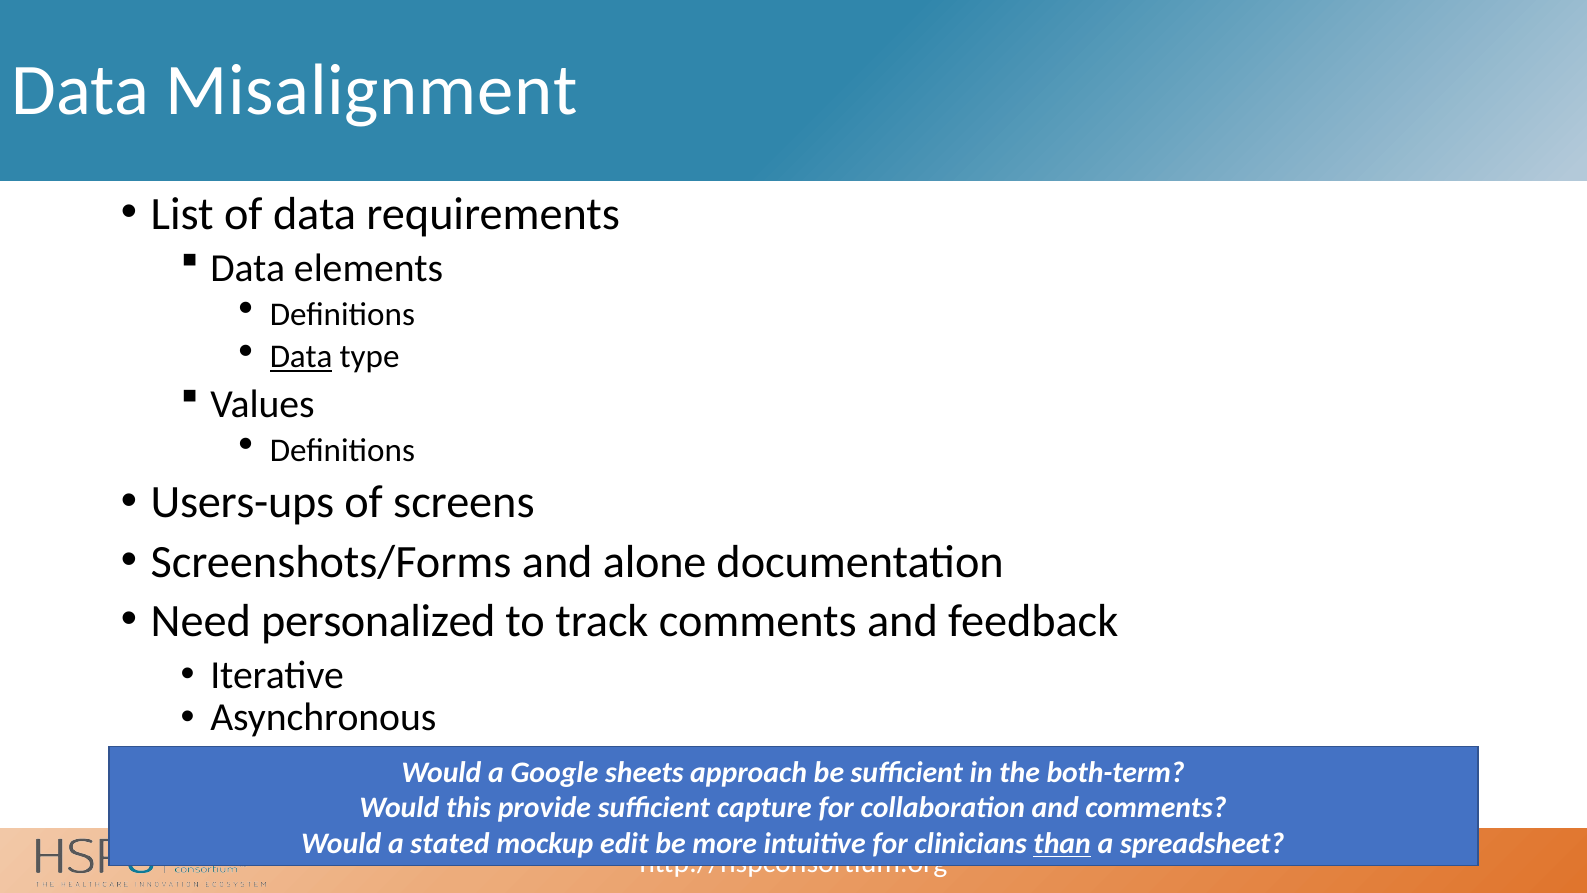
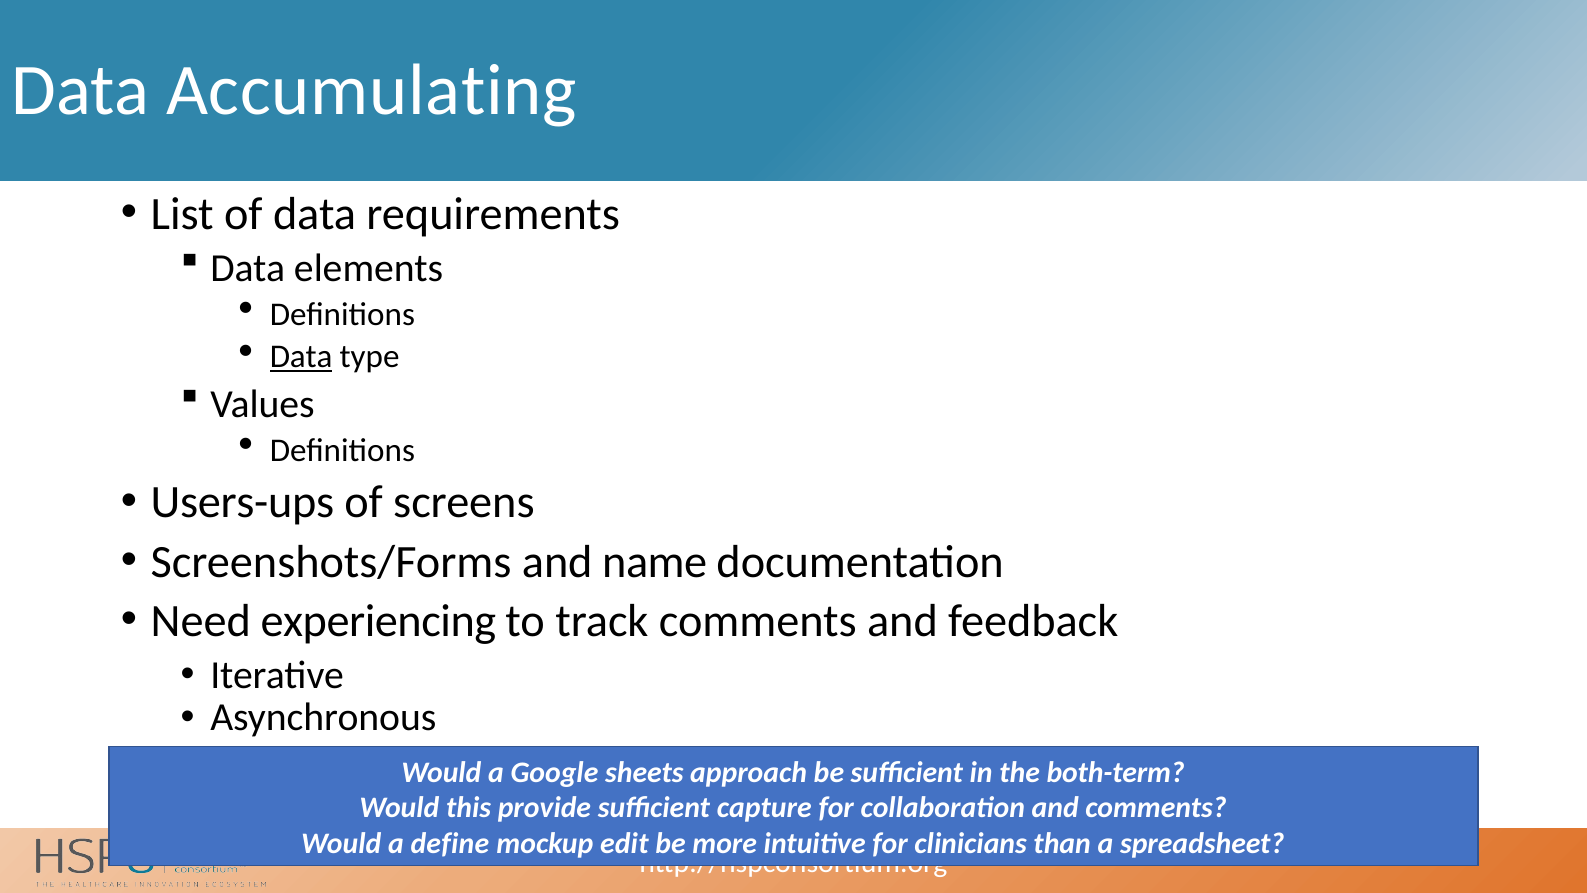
Misalignment: Misalignment -> Accumulating
alone: alone -> name
personalized: personalized -> experiencing
stated: stated -> define
than underline: present -> none
